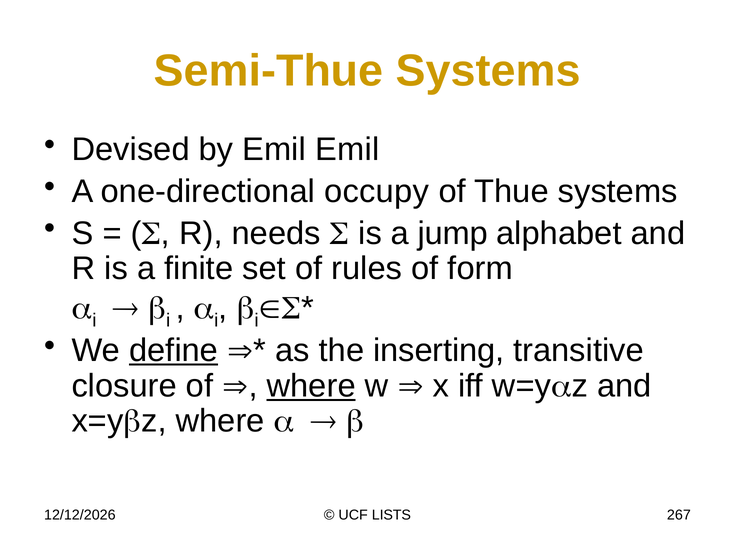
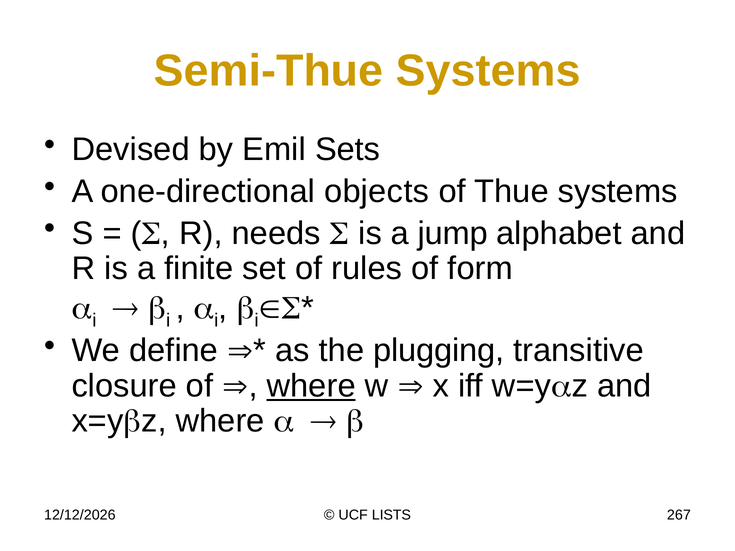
Emil Emil: Emil -> Sets
occupy: occupy -> objects
define underline: present -> none
inserting: inserting -> plugging
